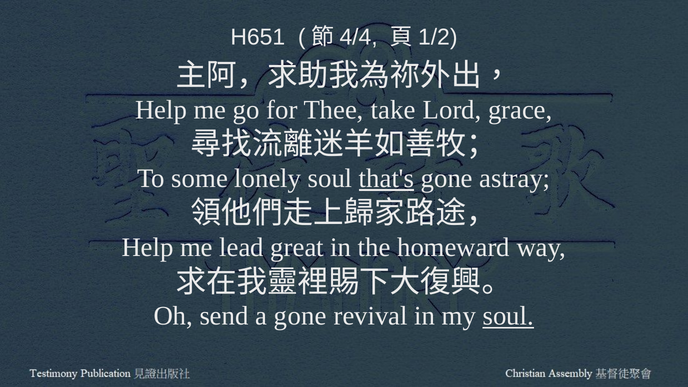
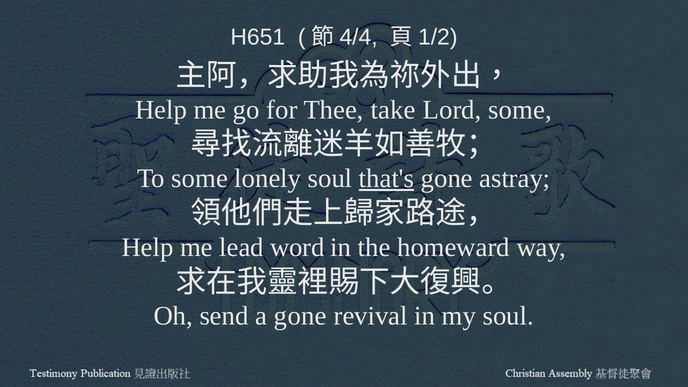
Lord grace: grace -> some
great: great -> word
soul at (508, 316) underline: present -> none
